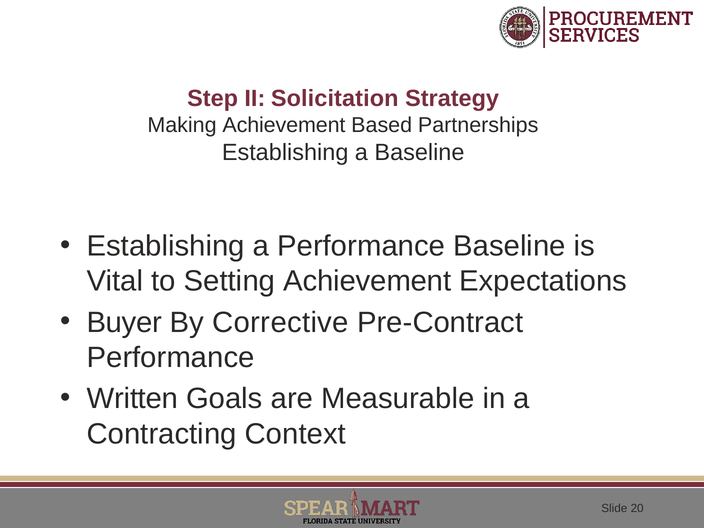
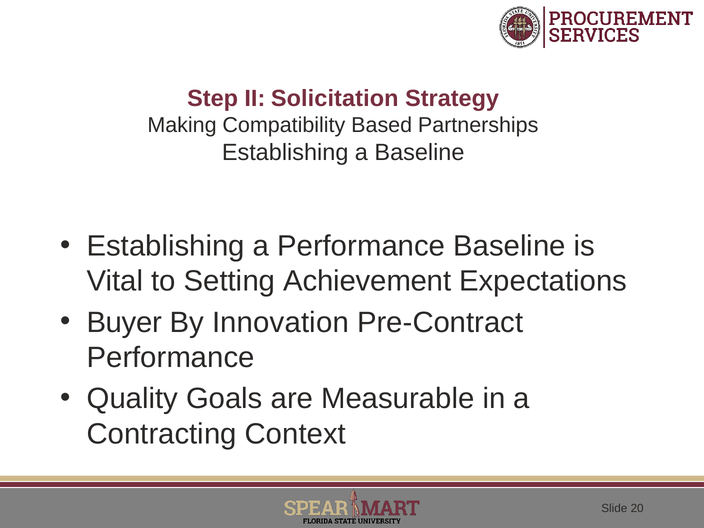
Making Achievement: Achievement -> Compatibility
Corrective: Corrective -> Innovation
Written: Written -> Quality
